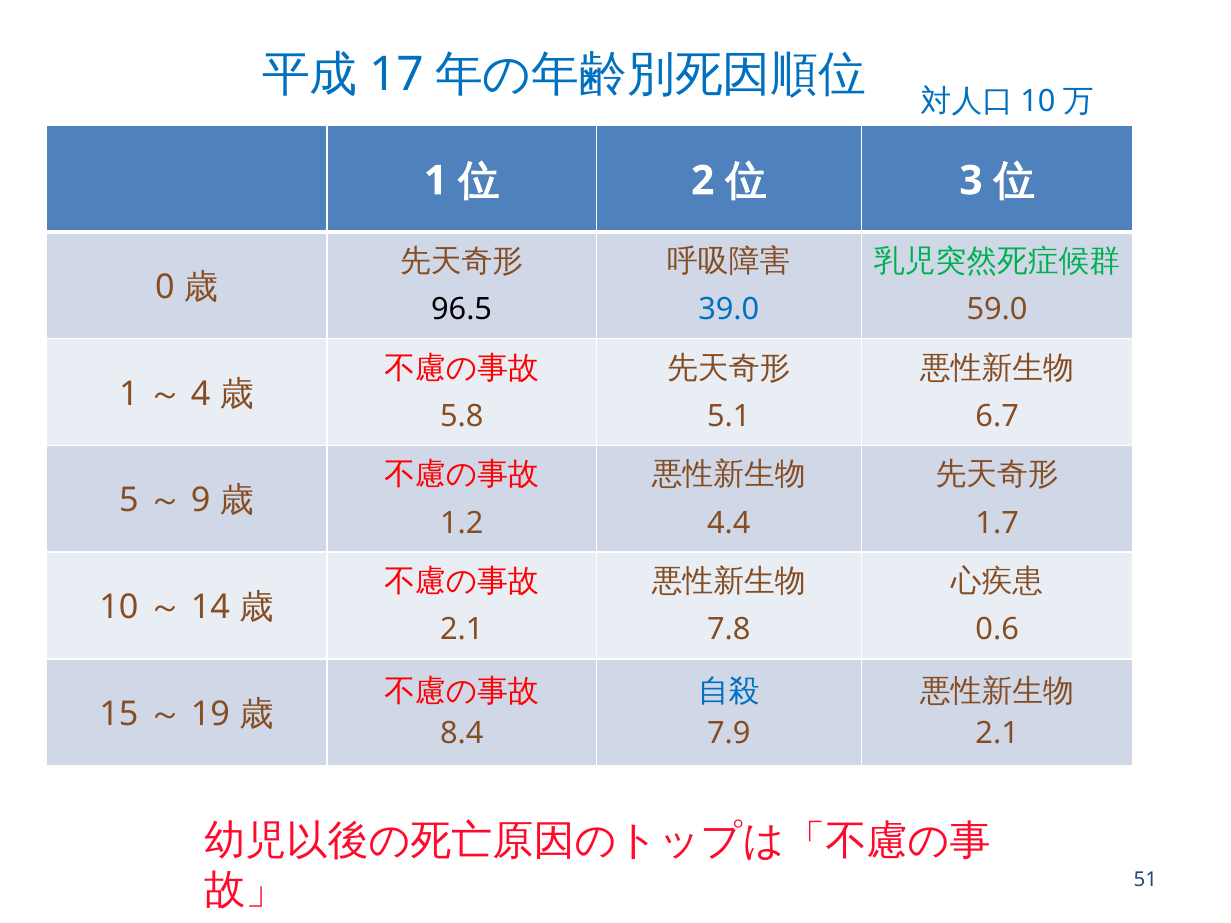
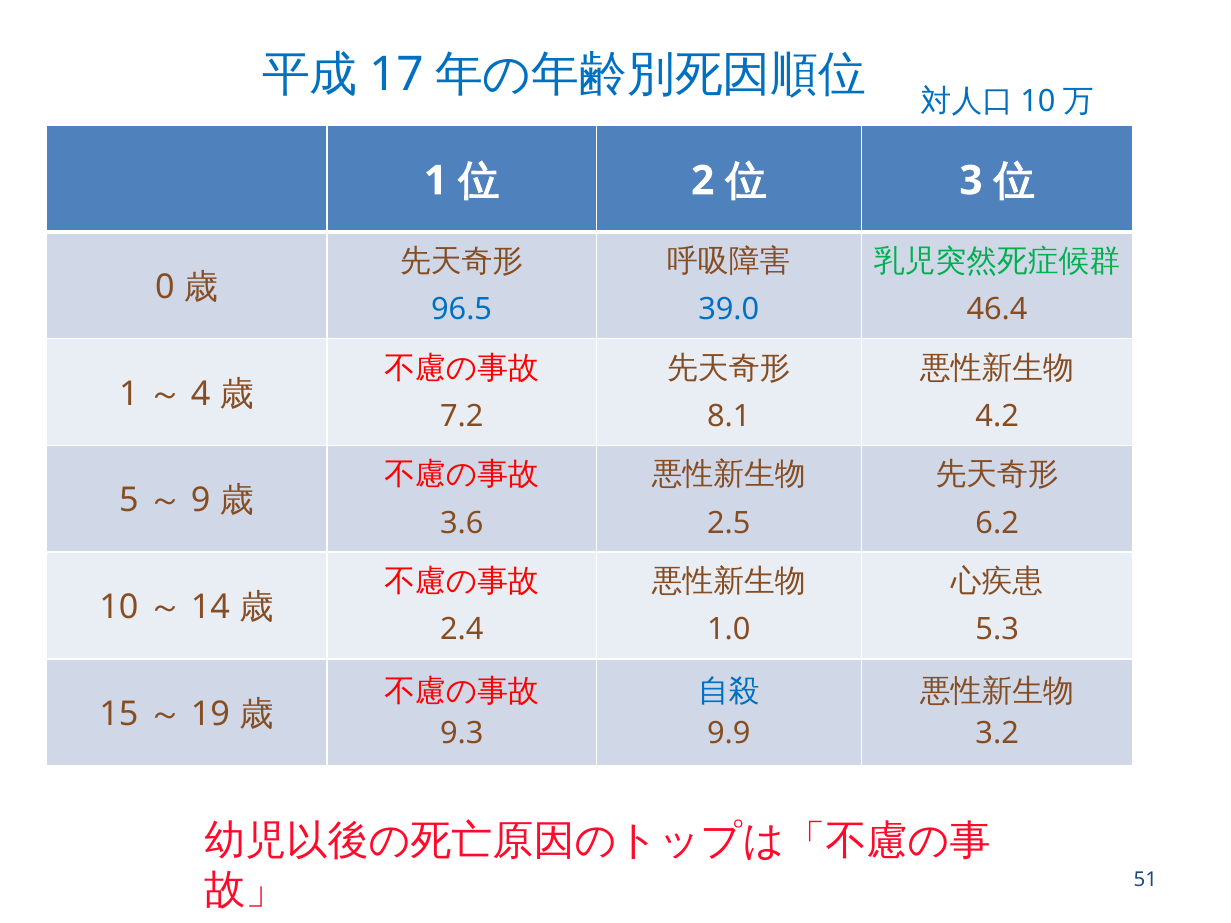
96.5 colour: black -> blue
59.0: 59.0 -> 46.4
5.8: 5.8 -> 7.2
5.1: 5.1 -> 8.1
6.7: 6.7 -> 4.2
1.2: 1.2 -> 3.6
4.4: 4.4 -> 2.5
1.7: 1.7 -> 6.2
2.1 at (462, 630): 2.1 -> 2.4
7.8: 7.8 -> 1.0
0.6: 0.6 -> 5.3
8.4: 8.4 -> 9.3
7.9: 7.9 -> 9.9
2.1 at (997, 734): 2.1 -> 3.2
